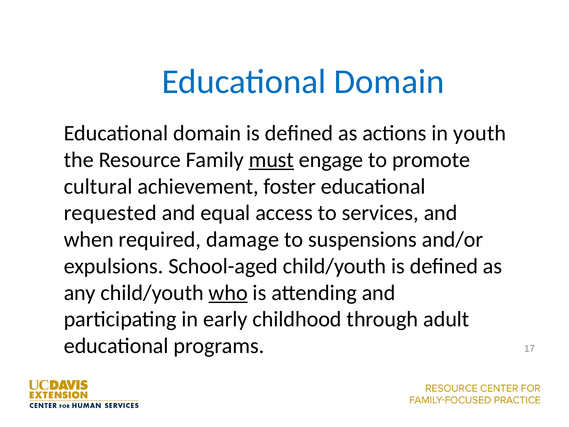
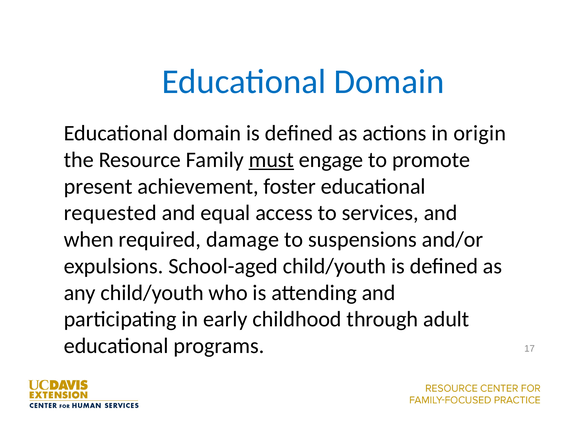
youth: youth -> origin
cultural: cultural -> present
who underline: present -> none
